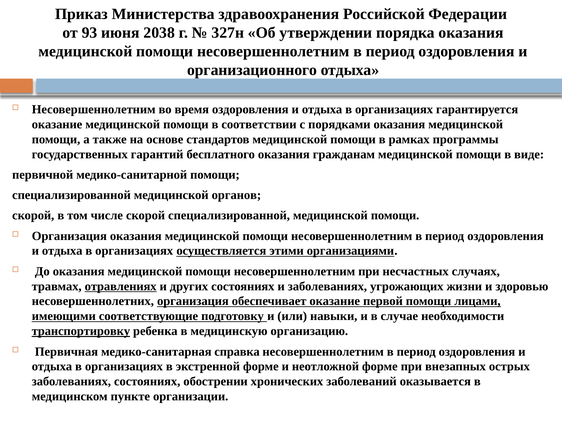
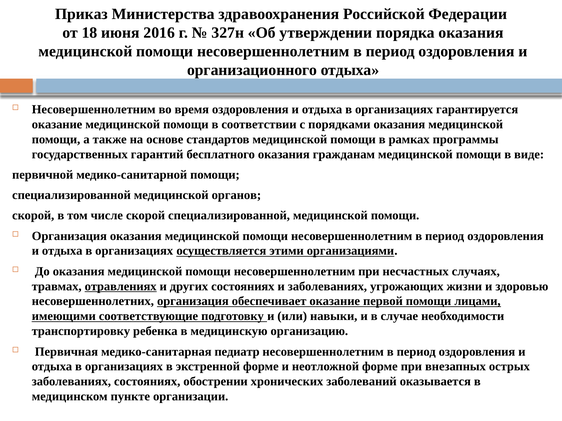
93: 93 -> 18
2038: 2038 -> 2016
транспортировку underline: present -> none
справка: справка -> педиатр
